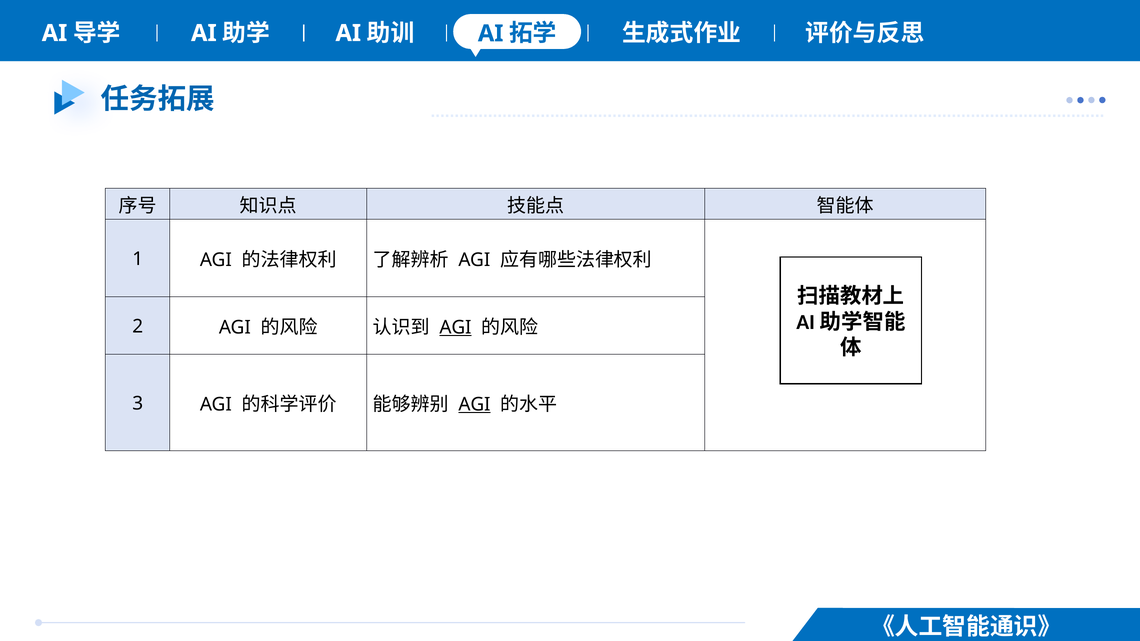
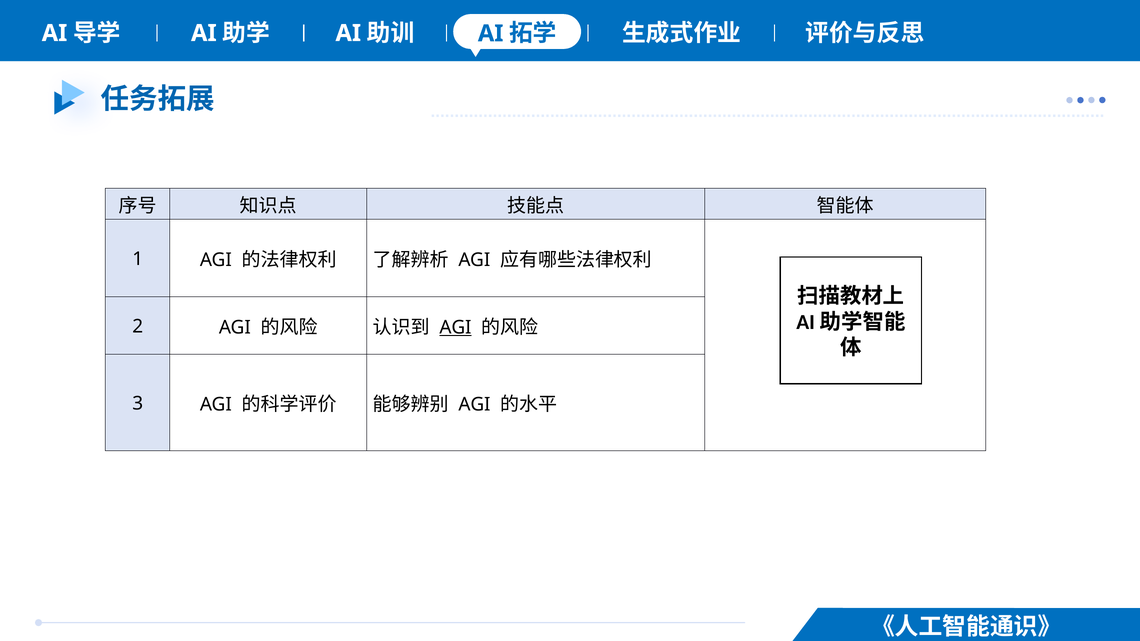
AGI at (474, 405) underline: present -> none
